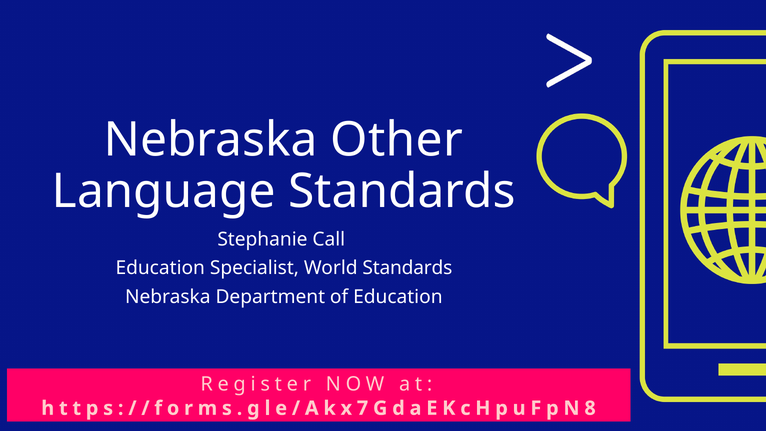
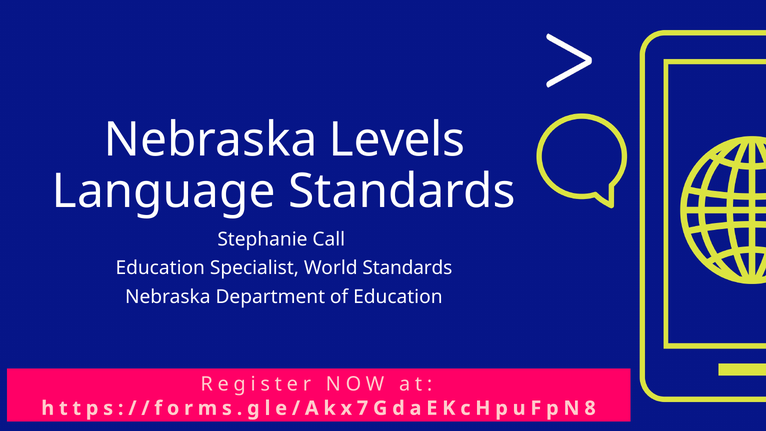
Other: Other -> Levels
